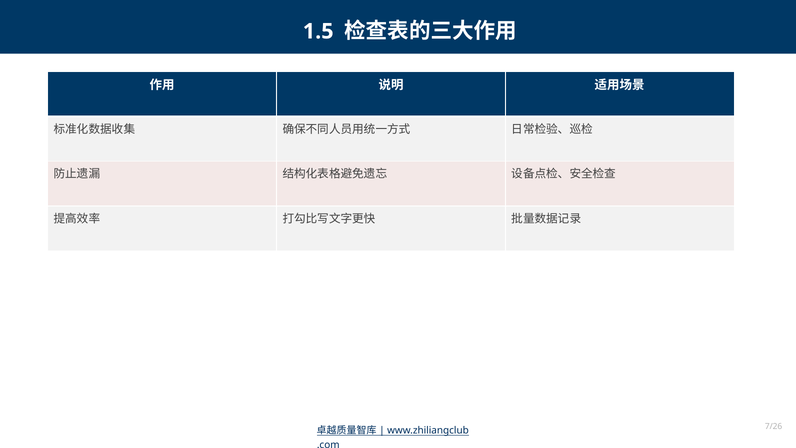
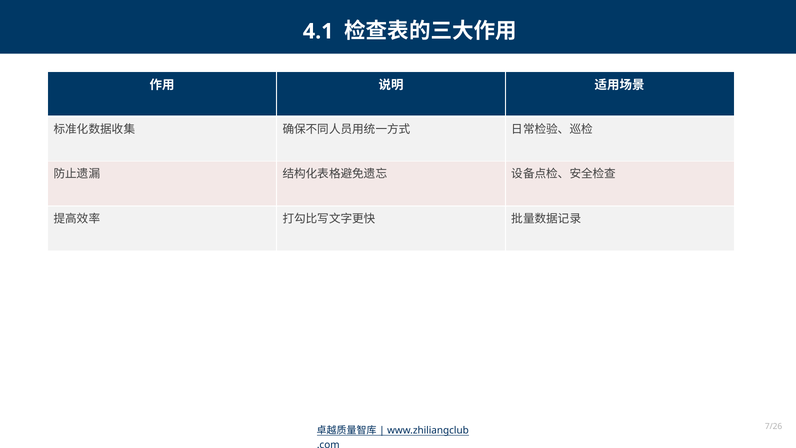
1.5: 1.5 -> 4.1
